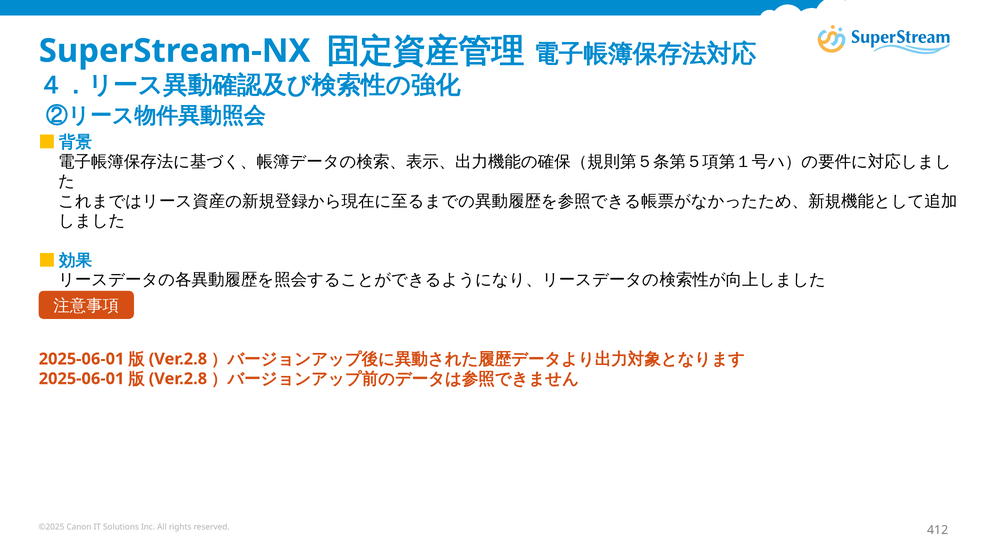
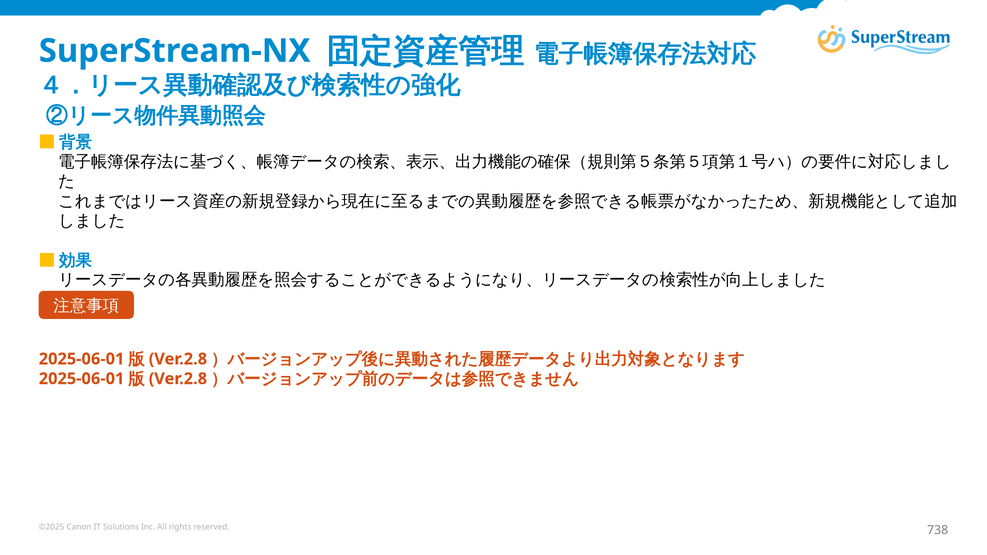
412: 412 -> 738
